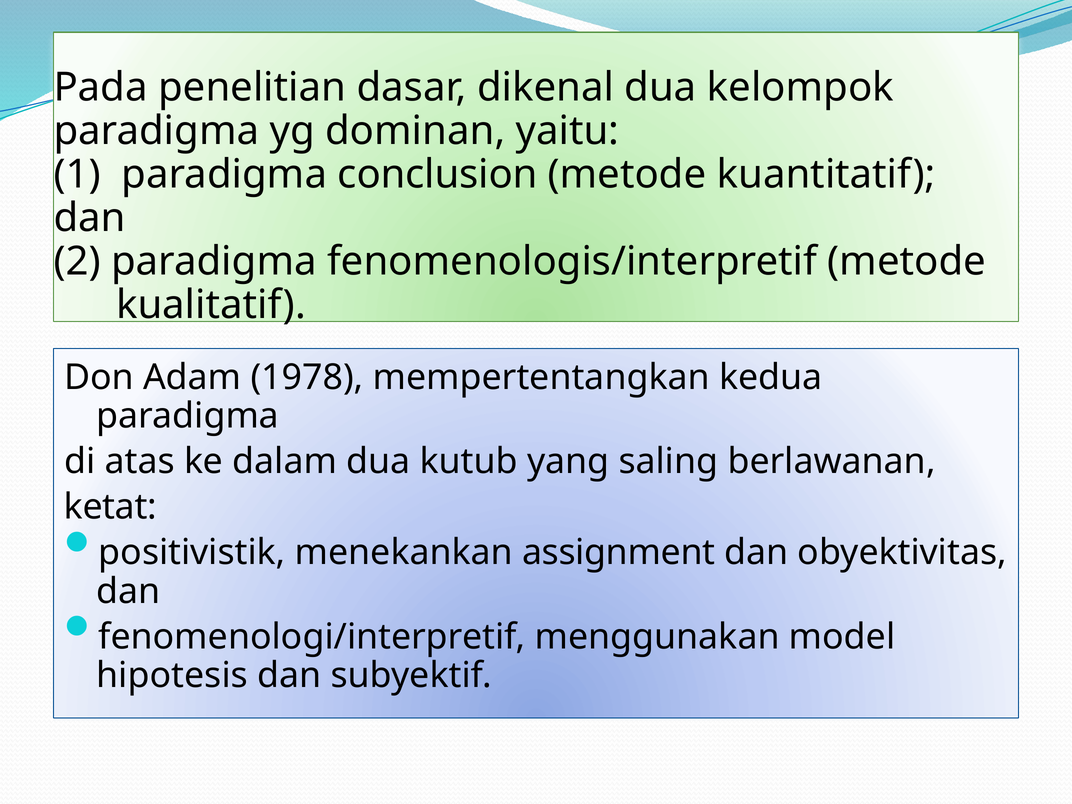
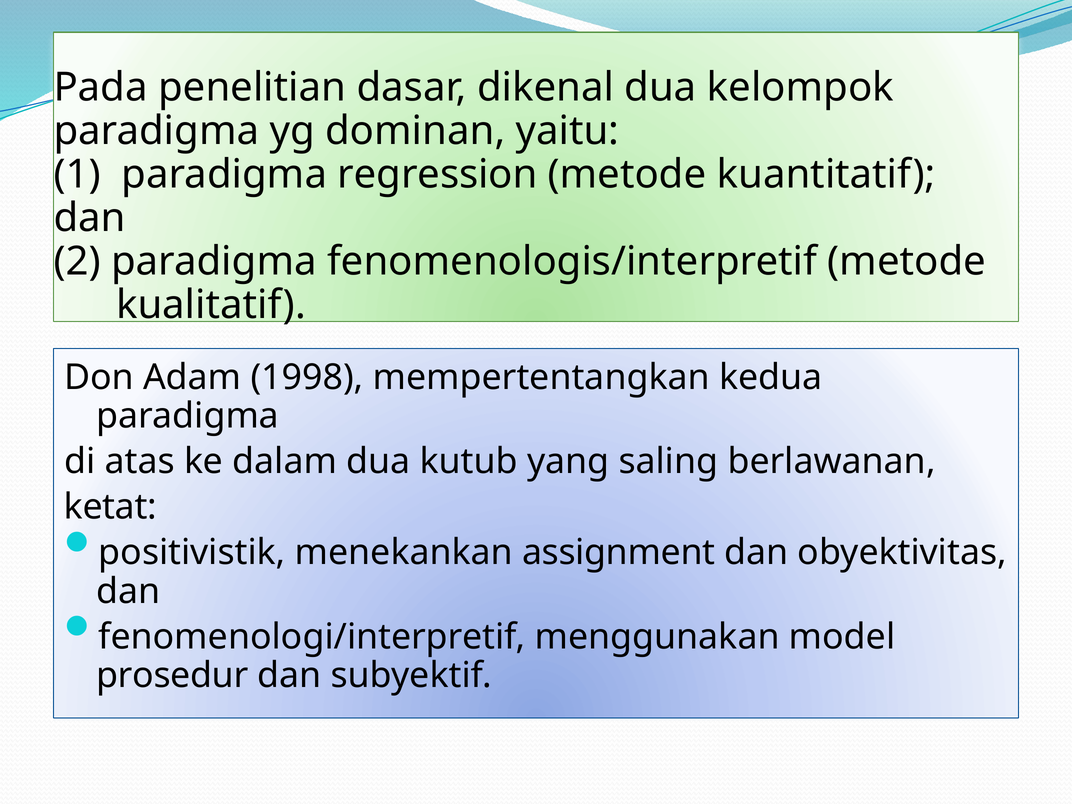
conclusion: conclusion -> regression
1978: 1978 -> 1998
hipotesis: hipotesis -> prosedur
